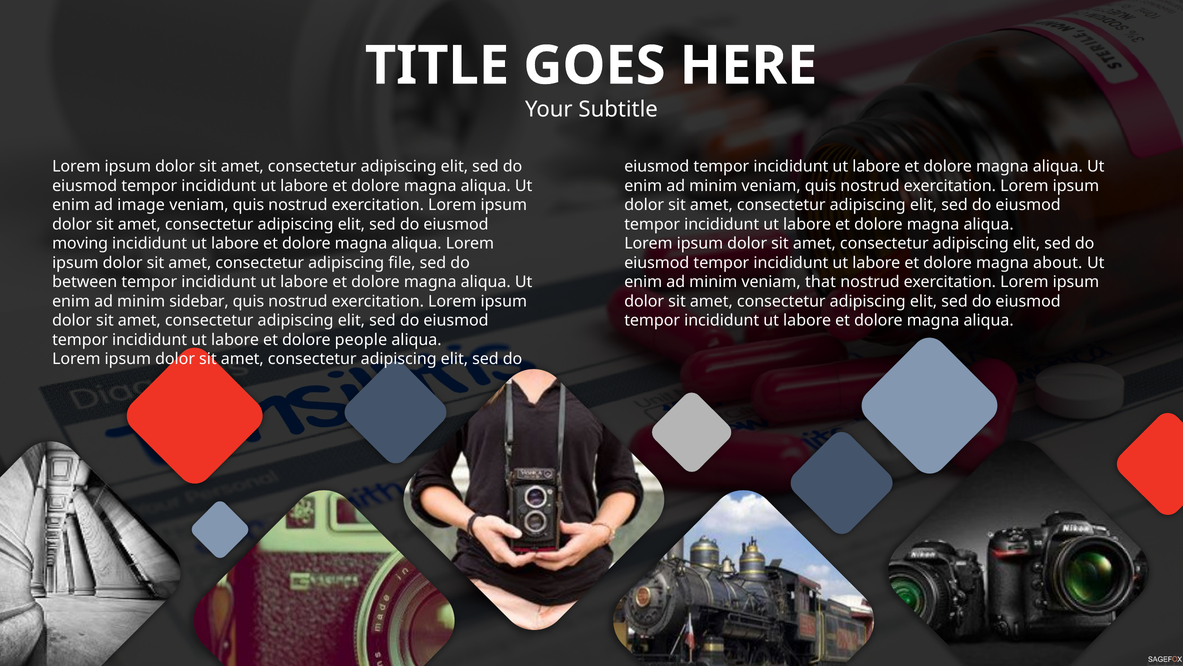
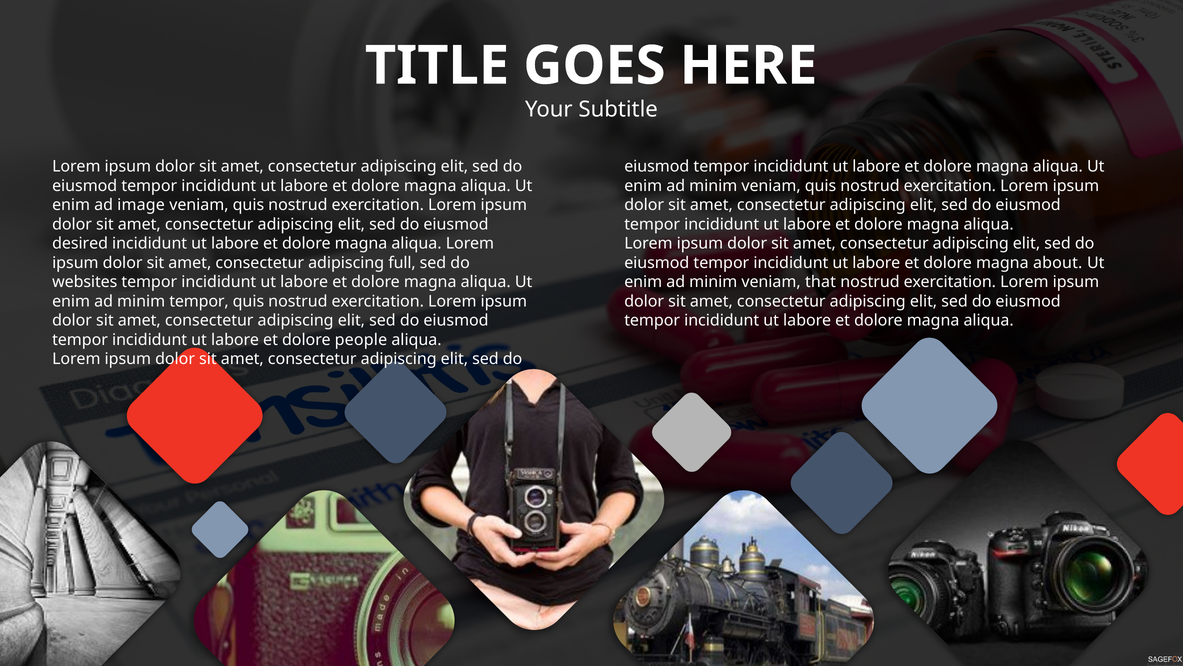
moving: moving -> desired
file: file -> full
between: between -> websites
minim sidebar: sidebar -> tempor
